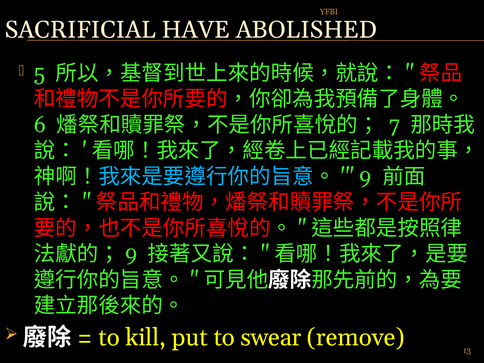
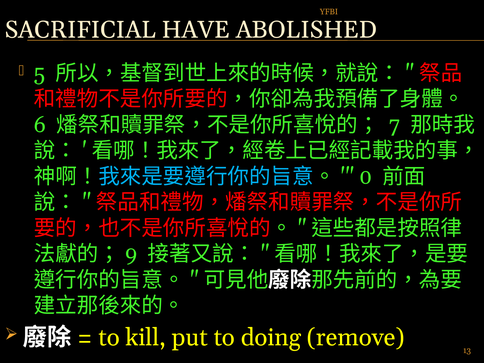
9 at (365, 177): 9 -> 0
swear: swear -> doing
